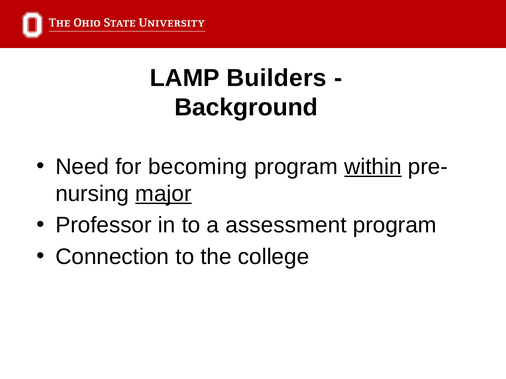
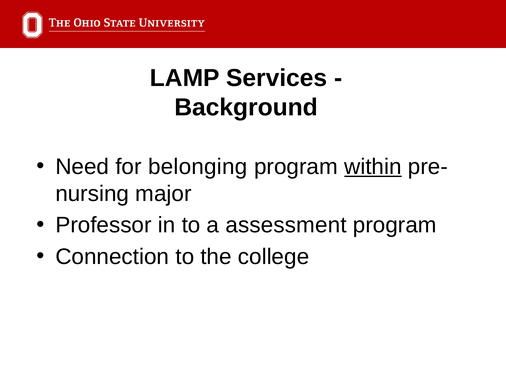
Builders: Builders -> Services
becoming: becoming -> belonging
major underline: present -> none
